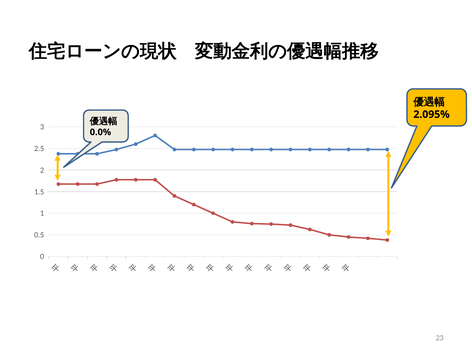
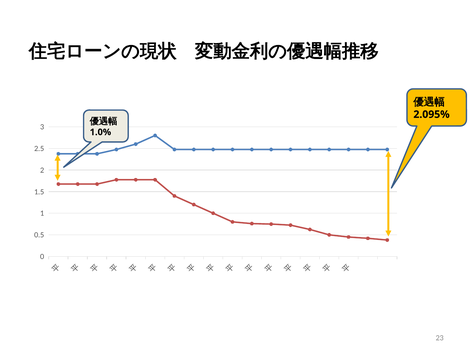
0.0%: 0.0% -> 1.0%
